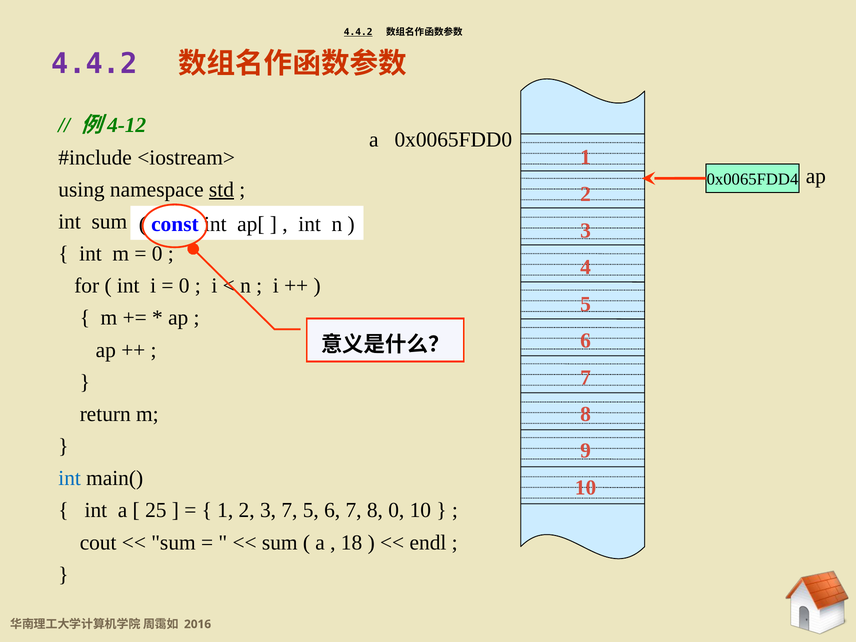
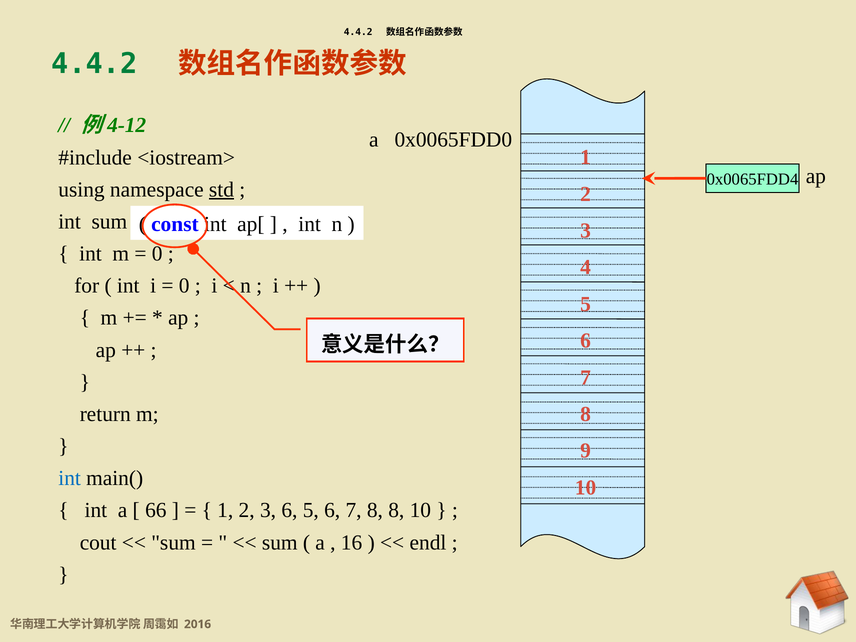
4.4.2 at (358, 32) underline: present -> none
4.4.2 at (94, 64) colour: purple -> green
25: 25 -> 66
3 7: 7 -> 6
8 0: 0 -> 8
18: 18 -> 16
